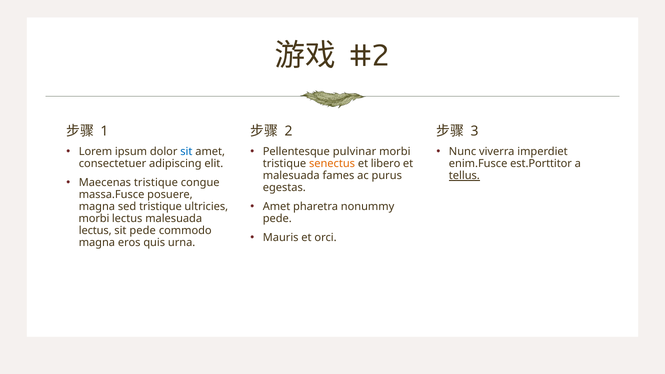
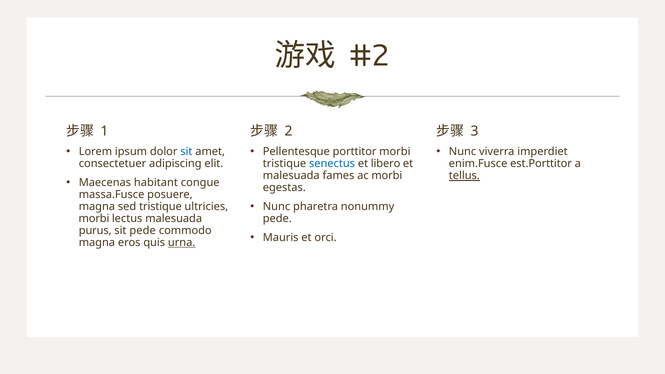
pulvinar: pulvinar -> porttitor
senectus colour: orange -> blue
ac purus: purus -> morbi
Maecenas tristique: tristique -> habitant
Amet at (277, 207): Amet -> Nunc
lectus at (95, 230): lectus -> purus
urna underline: none -> present
